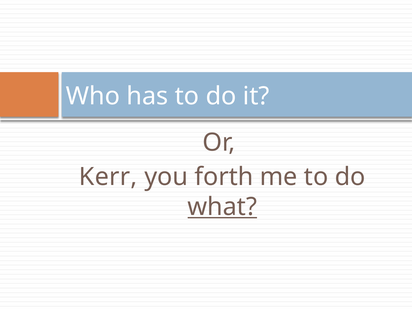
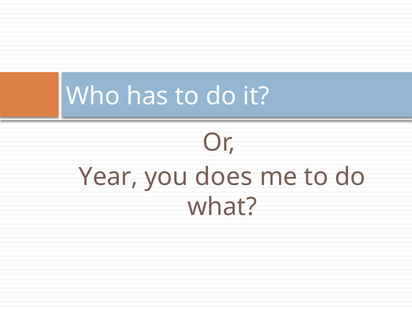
Kerr: Kerr -> Year
forth: forth -> does
what underline: present -> none
